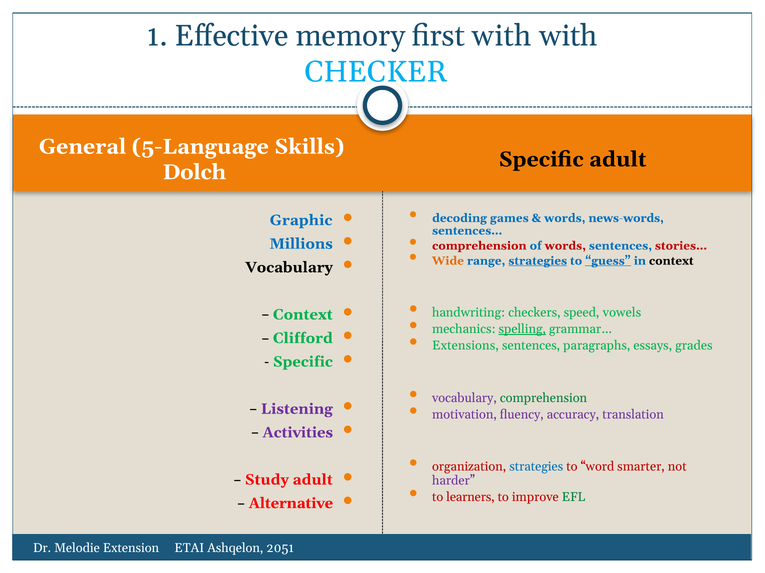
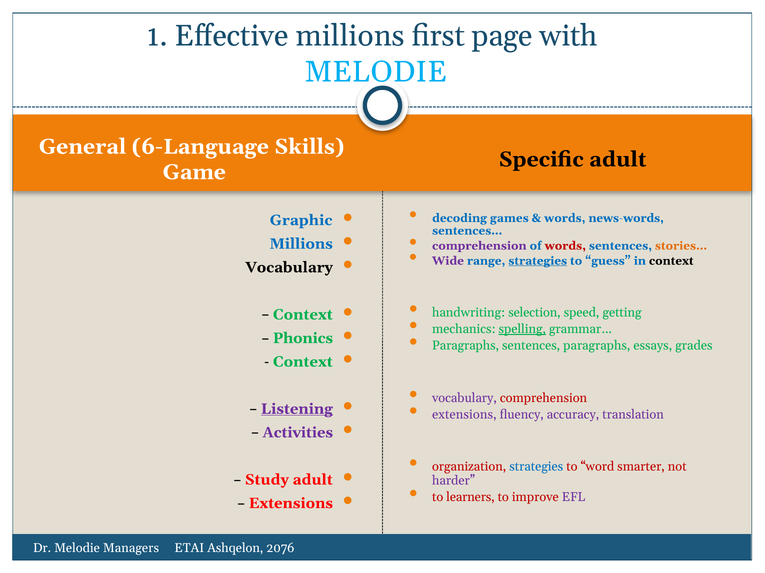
Effective memory: memory -> millions
first with: with -> page
CHECKER at (376, 72): CHECKER -> MELODIE
5-Language: 5-Language -> 6-Language
Dolch: Dolch -> Game
comprehension at (479, 246) colour: red -> purple
stories… colour: red -> orange
Wide colour: orange -> purple
guess underline: present -> none
checkers: checkers -> selection
vowels: vowels -> getting
Clifford: Clifford -> Phonics
Extensions at (466, 346): Extensions -> Paragraphs
Specific at (303, 362): Specific -> Context
comprehension at (544, 398) colour: green -> red
Listening underline: none -> present
motivation at (464, 415): motivation -> extensions
EFL colour: green -> purple
Alternative at (291, 504): Alternative -> Extensions
Extension: Extension -> Managers
2051: 2051 -> 2076
